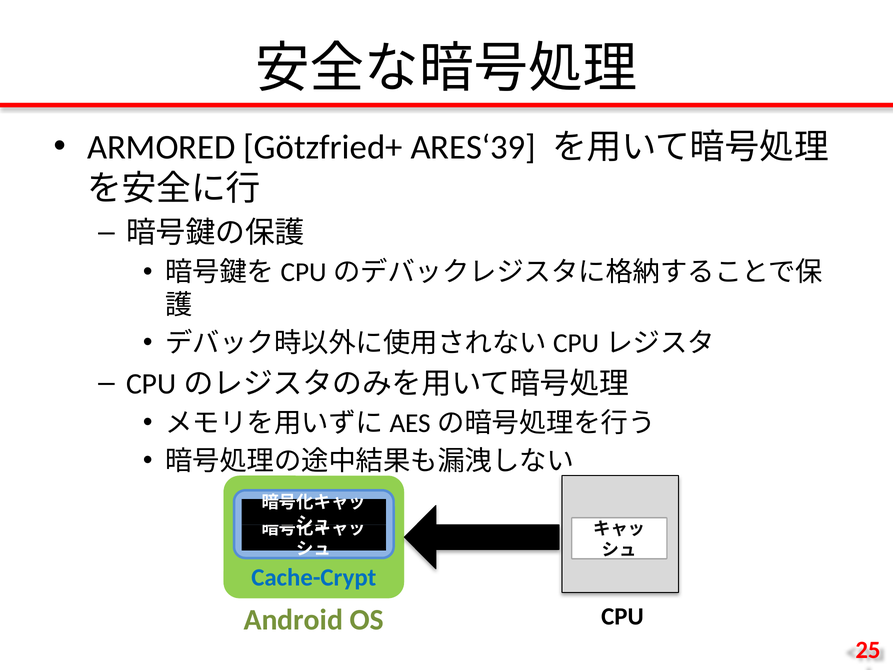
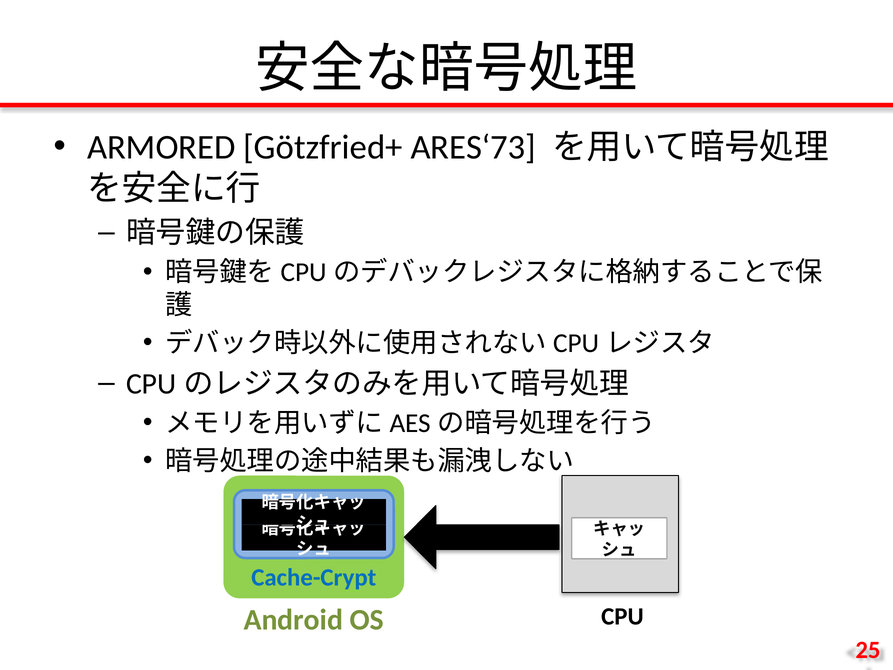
ARES‘39: ARES‘39 -> ARES‘73
